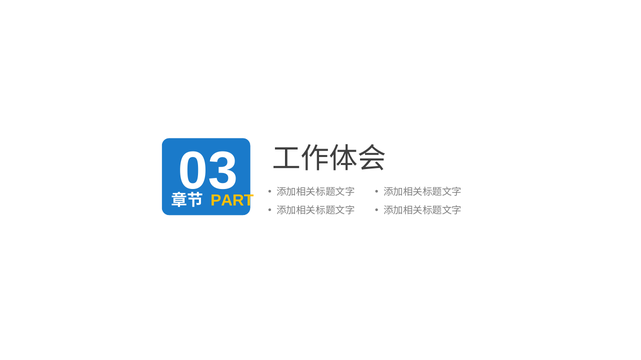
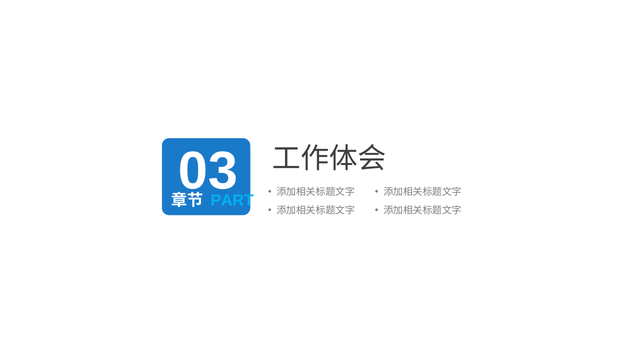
PART colour: yellow -> light blue
